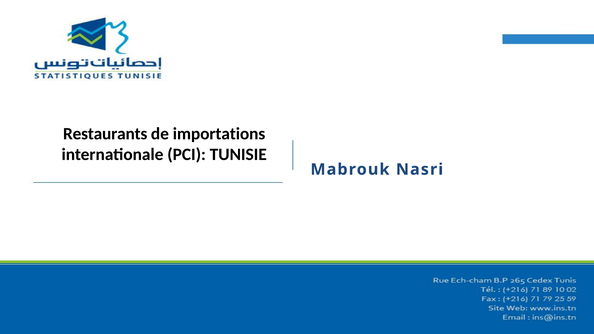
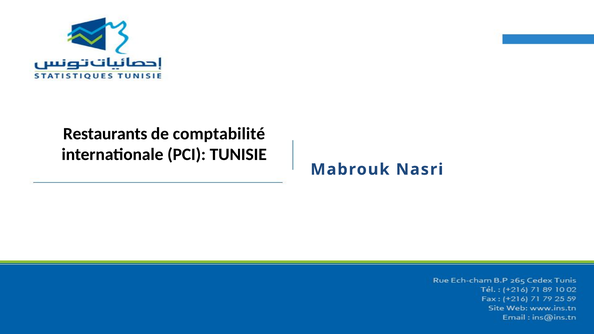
importations: importations -> comptabilité
